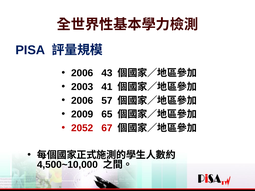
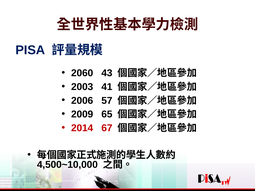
2006 at (82, 73): 2006 -> 2060
2052: 2052 -> 2014
